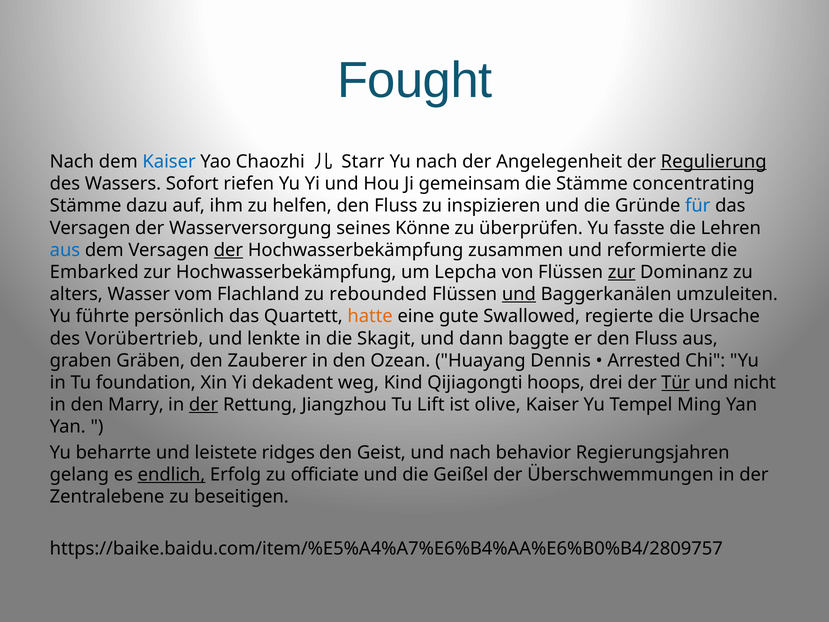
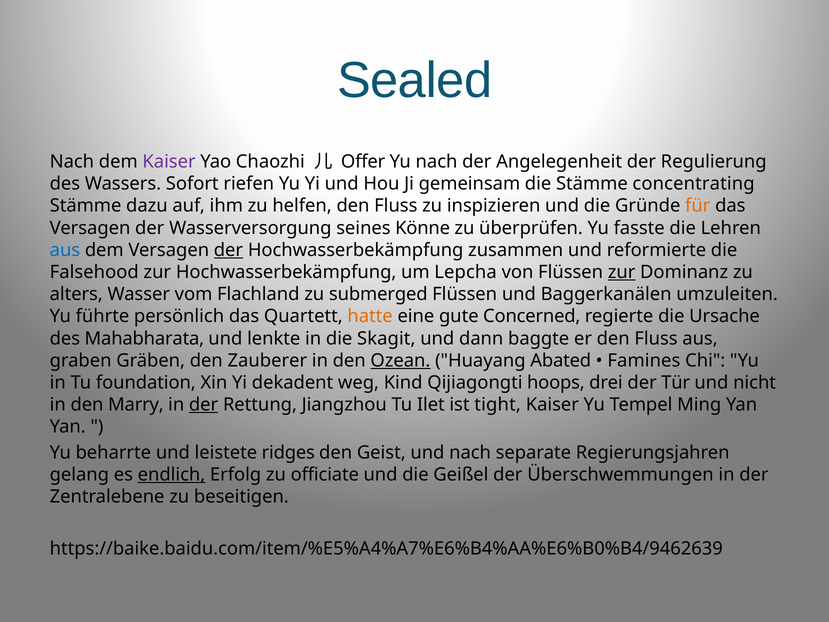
Fought: Fought -> Sealed
Kaiser at (169, 162) colour: blue -> purple
Starr: Starr -> Offer
Regulierung underline: present -> none
für colour: blue -> orange
Embarked: Embarked -> Falsehood
rebounded: rebounded -> submerged
und at (519, 294) underline: present -> none
Swallowed: Swallowed -> Concerned
Vorübertrieb: Vorübertrieb -> Mahabharata
Ozean underline: none -> present
Dennis: Dennis -> Abated
Arrested: Arrested -> Famines
Tür underline: present -> none
Lift: Lift -> Ilet
olive: olive -> tight
behavior: behavior -> separate
https://baike.baidu.com/item/%E5%A4%A7%E6%B4%AA%E6%B0%B4/2809757: https://baike.baidu.com/item/%E5%A4%A7%E6%B4%AA%E6%B0%B4/2809757 -> https://baike.baidu.com/item/%E5%A4%A7%E6%B4%AA%E6%B0%B4/9462639
